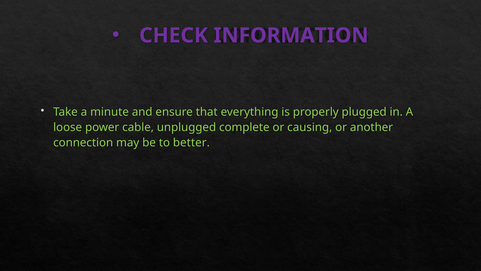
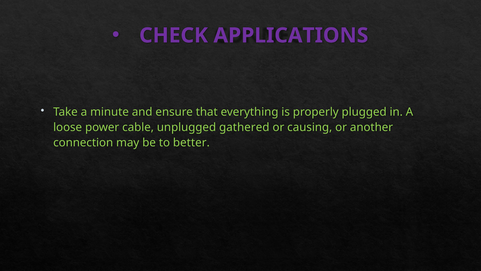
INFORMATION: INFORMATION -> APPLICATIONS
complete: complete -> gathered
